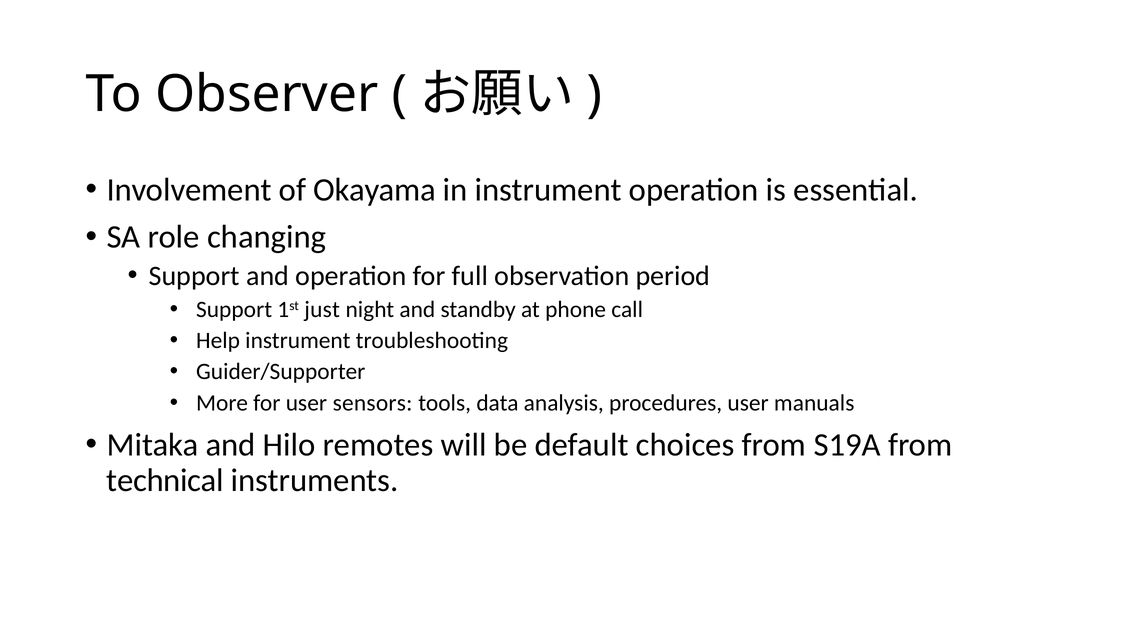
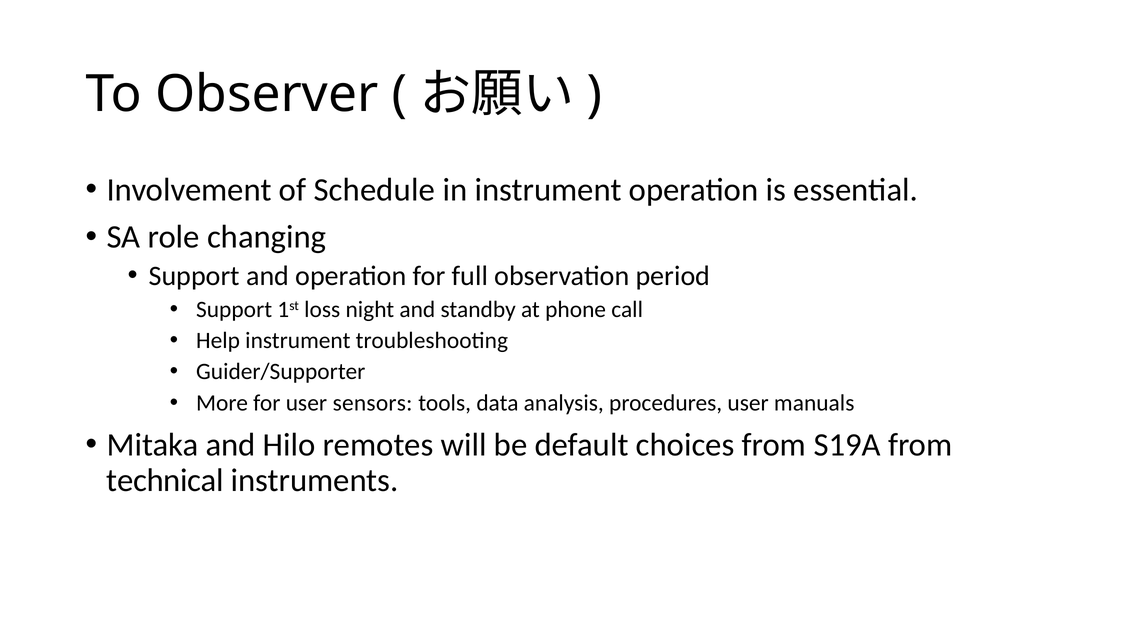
Okayama: Okayama -> Schedule
just: just -> loss
